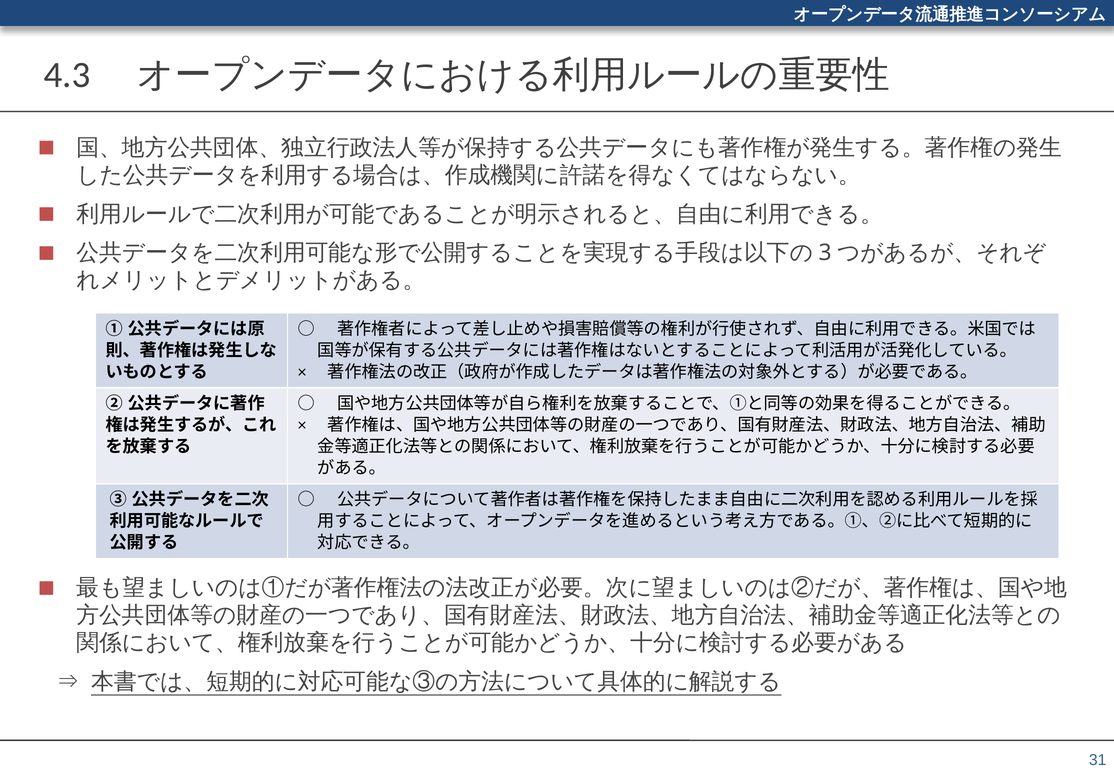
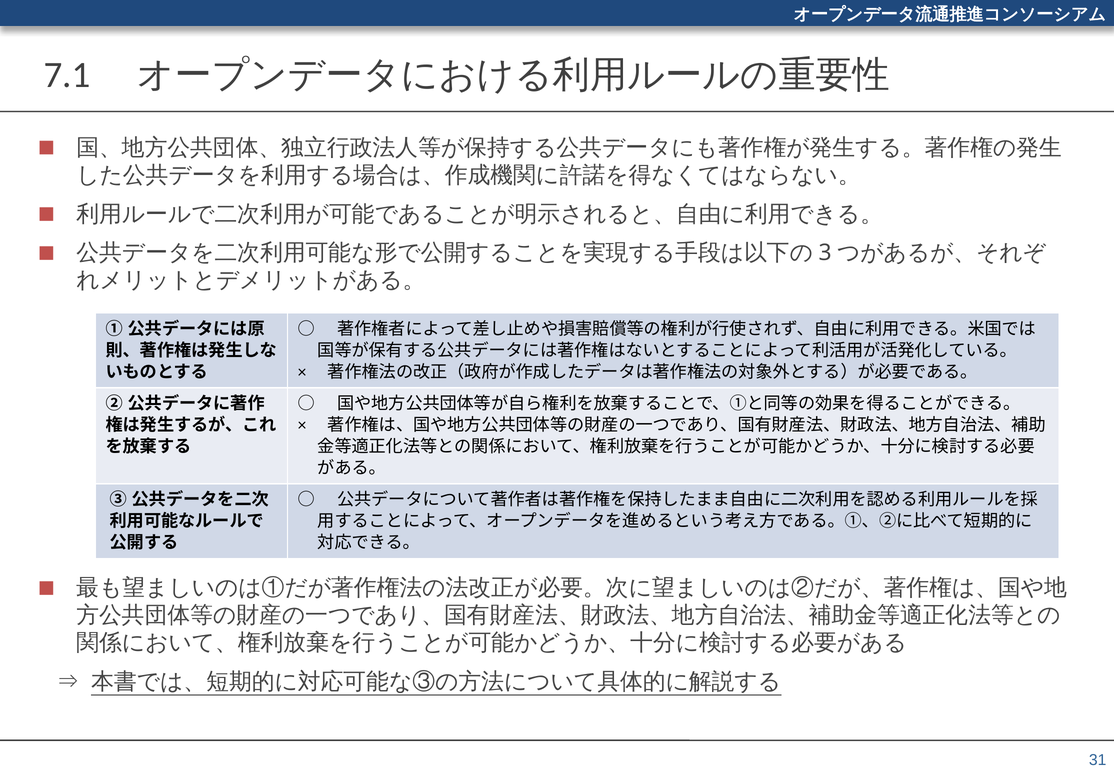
4.3: 4.3 -> 7.1
